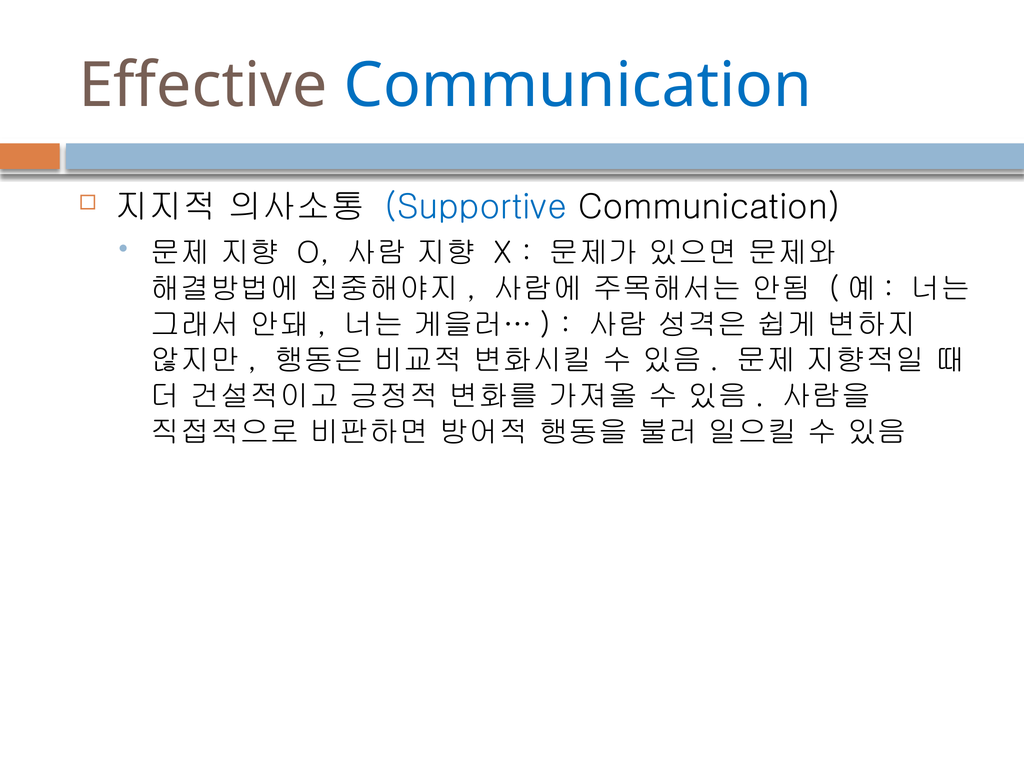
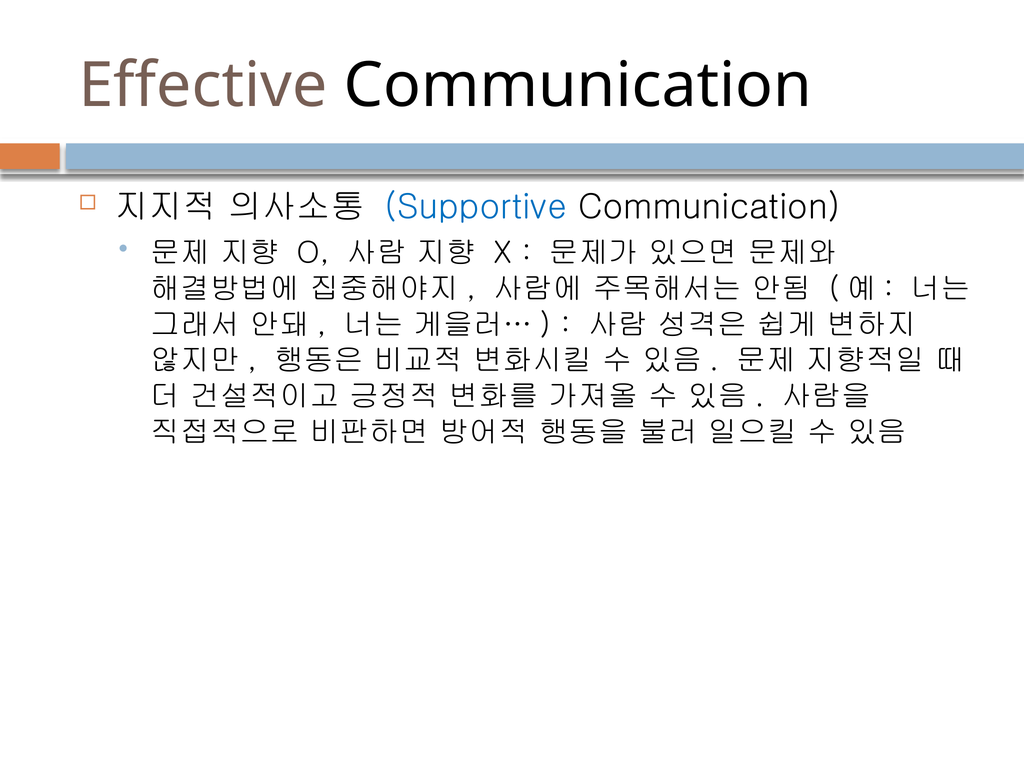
Communication at (578, 85) colour: blue -> black
